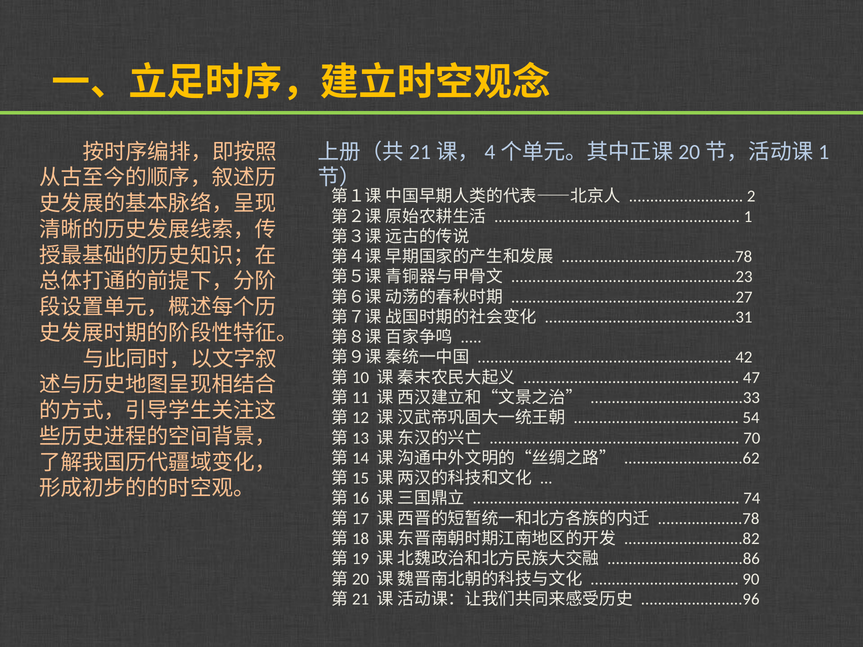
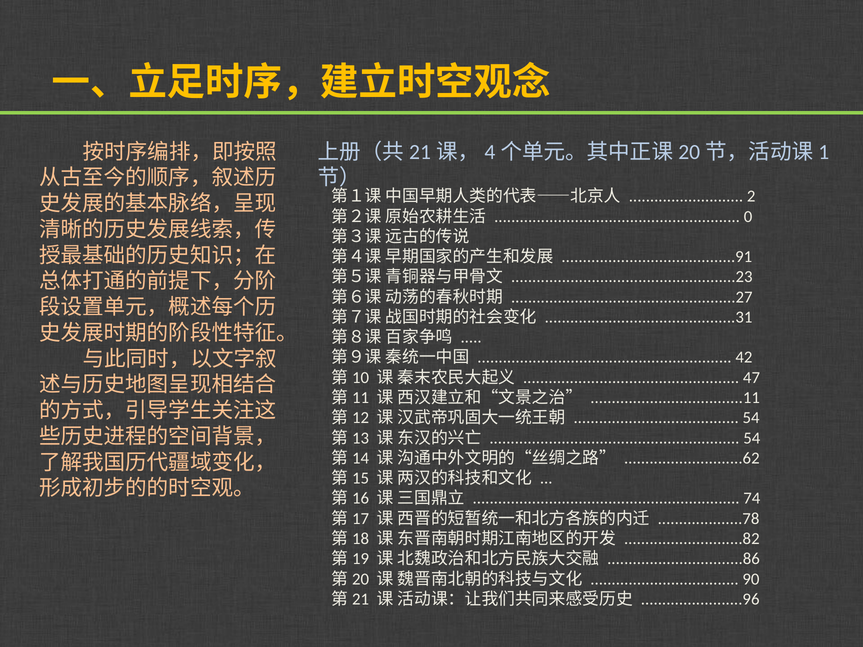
1: 1 -> 0
.........................................78: .........................................78 -> .........................................91
....................................33: ....................................33 -> ....................................11
70 at (752, 438): 70 -> 54
